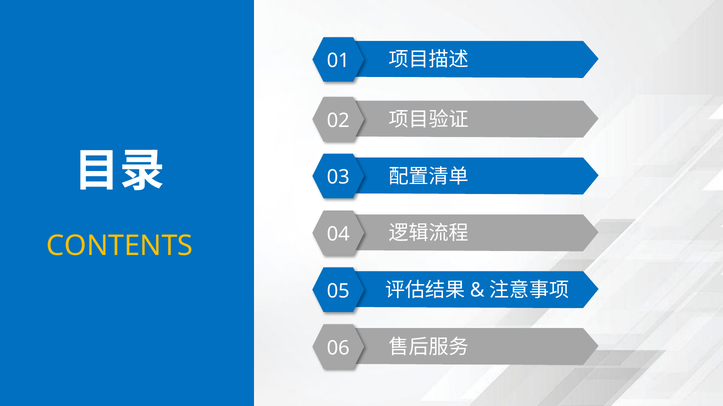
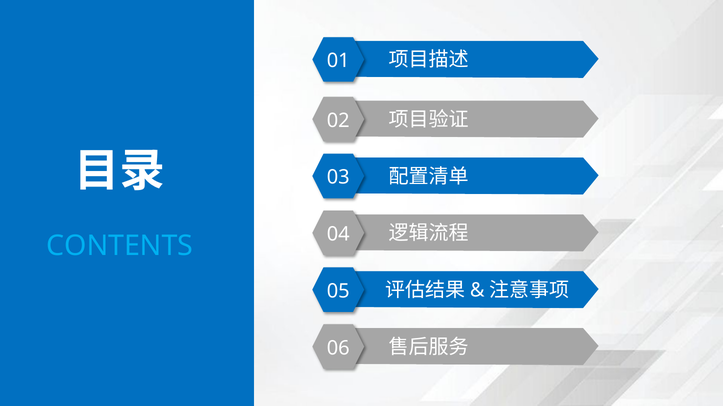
CONTENTS colour: yellow -> light blue
